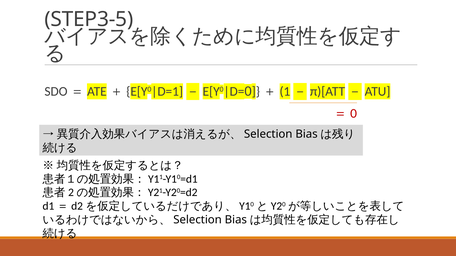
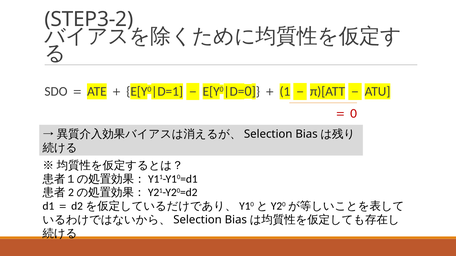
STEP3-5: STEP3-5 -> STEP3-2
